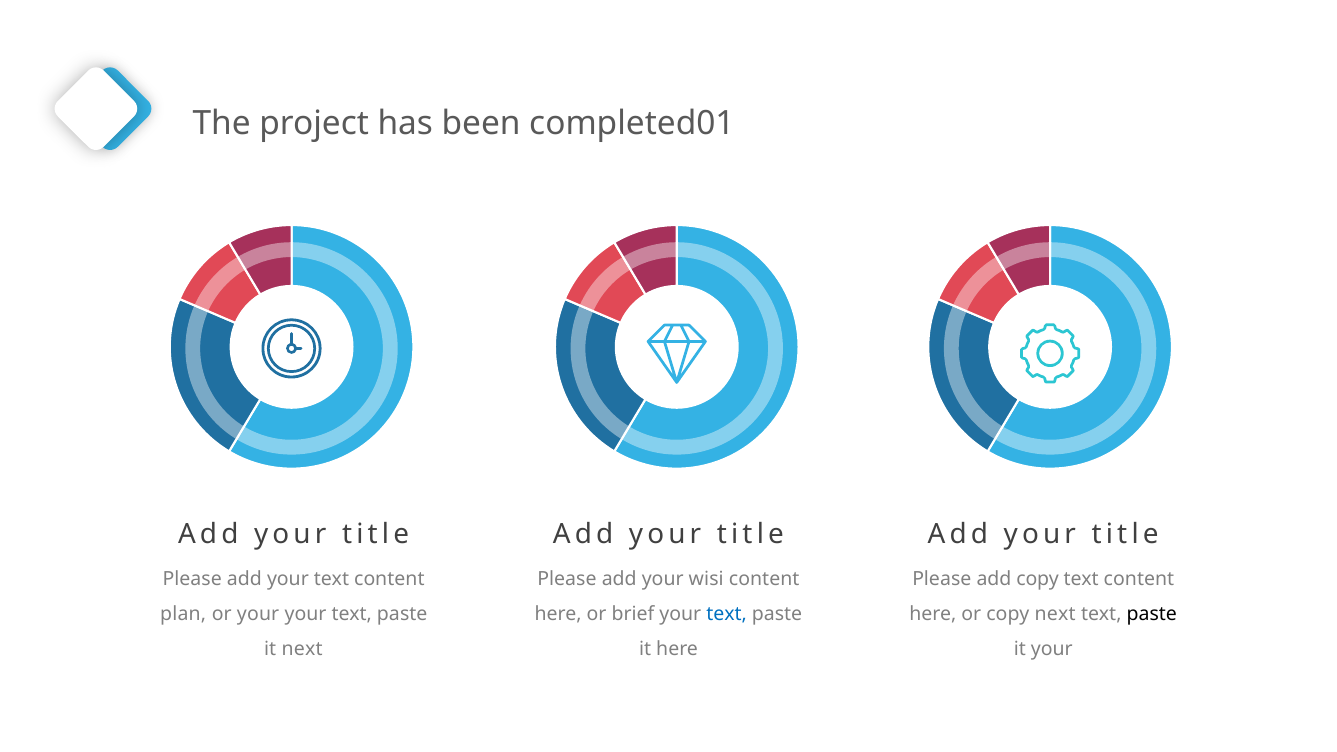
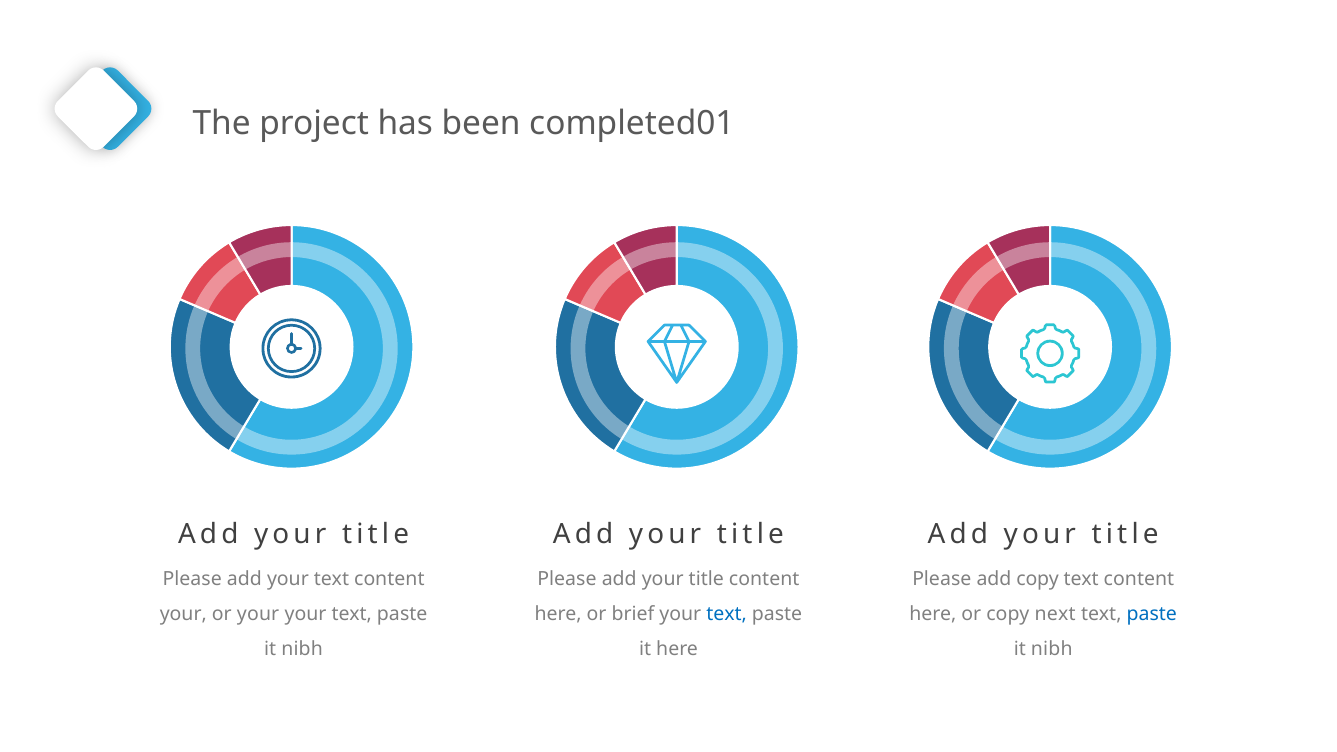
Please add your wisi: wisi -> title
plan at (183, 614): plan -> your
paste at (1152, 614) colour: black -> blue
next at (302, 649): next -> nibh
your at (1052, 649): your -> nibh
